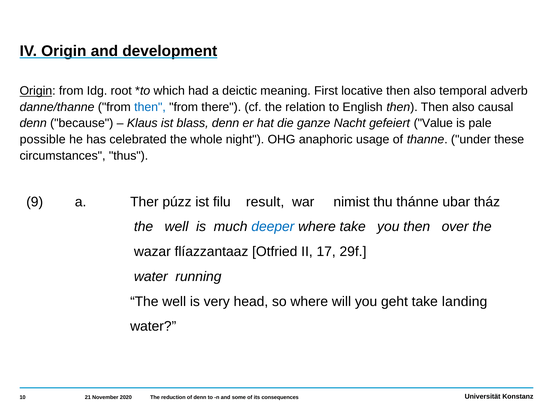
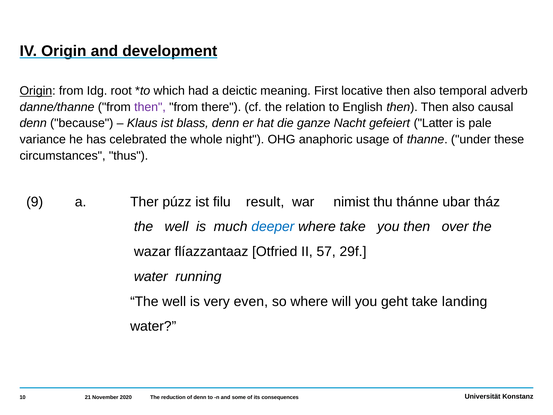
then at (150, 107) colour: blue -> purple
Value: Value -> Latter
possible: possible -> variance
17: 17 -> 57
head: head -> even
